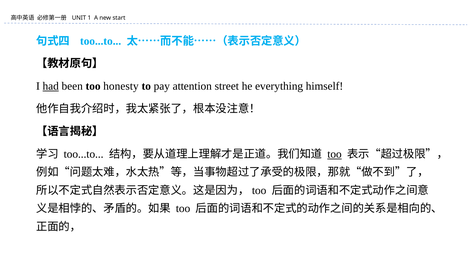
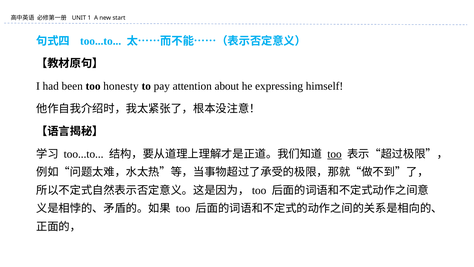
had underline: present -> none
street: street -> about
everything: everything -> expressing
